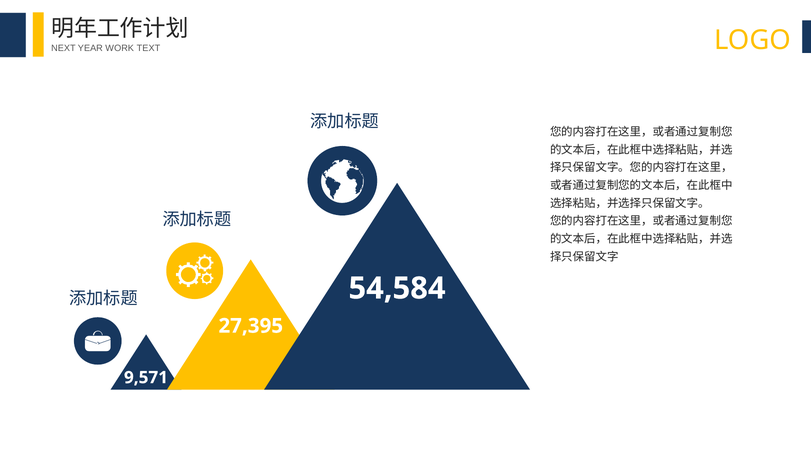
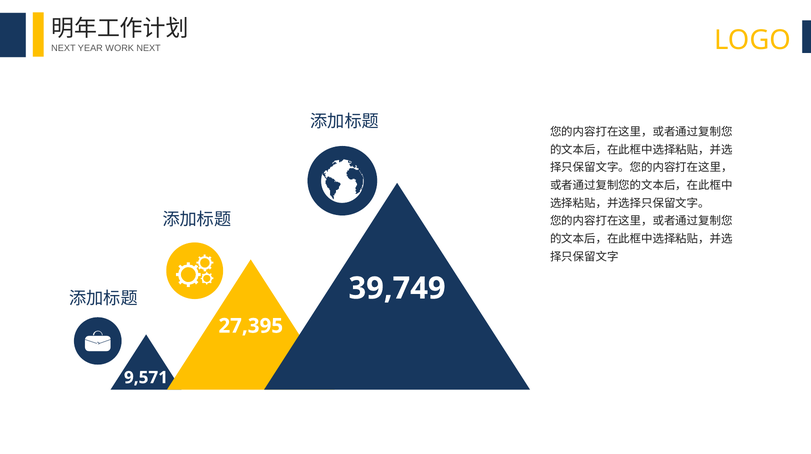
WORK TEXT: TEXT -> NEXT
54,584: 54,584 -> 39,749
